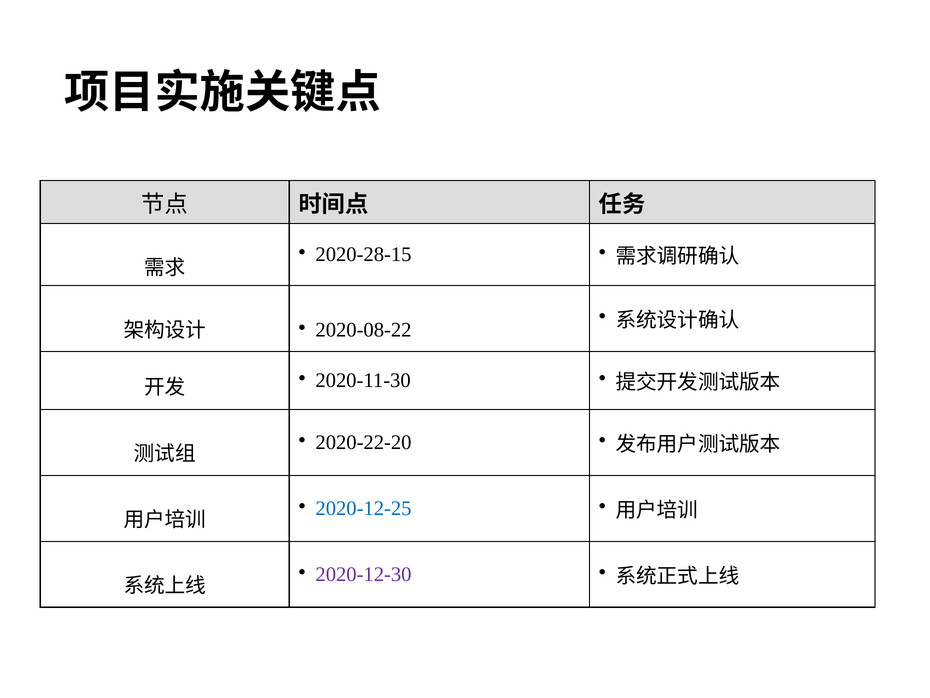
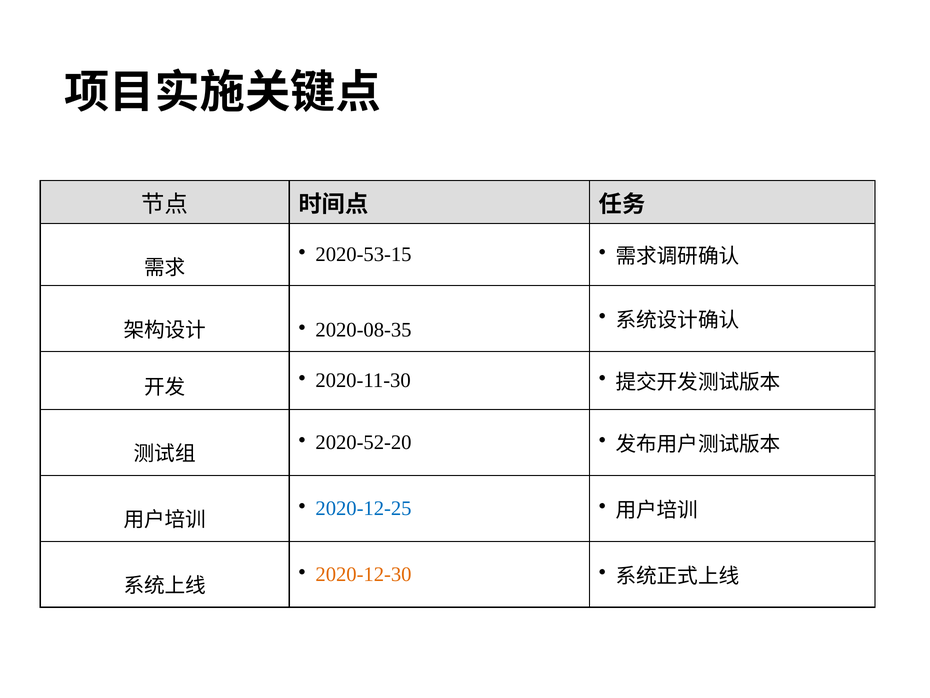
2020-28-15: 2020-28-15 -> 2020-53-15
2020-08-22: 2020-08-22 -> 2020-08-35
2020-22-20: 2020-22-20 -> 2020-52-20
2020-12-30 colour: purple -> orange
